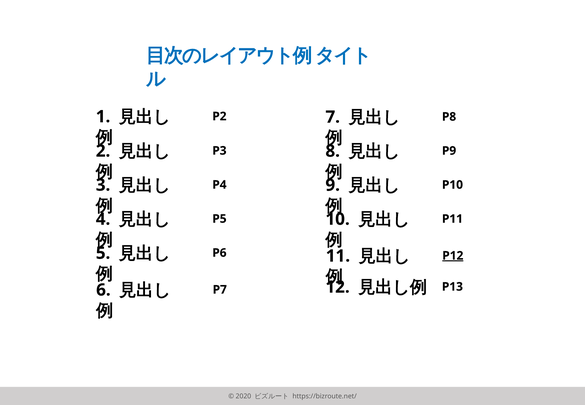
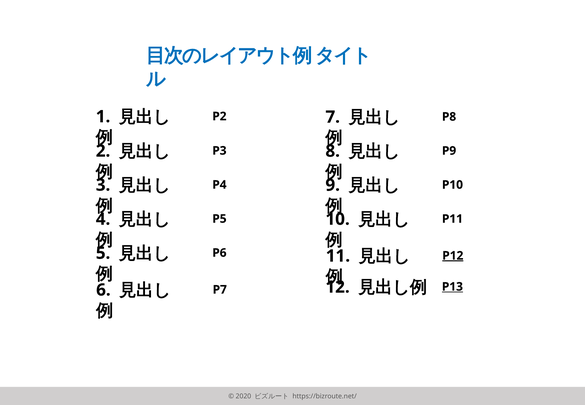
P13 underline: none -> present
